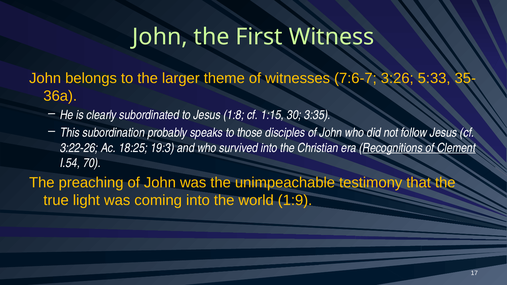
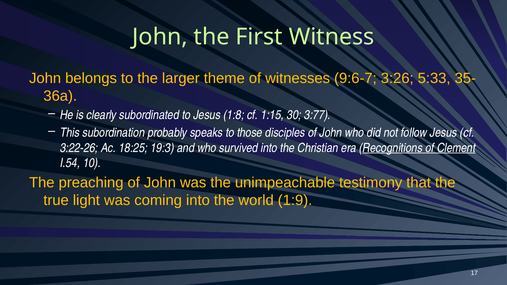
7:6-7: 7:6-7 -> 9:6-7
3:35: 3:35 -> 3:77
70: 70 -> 10
